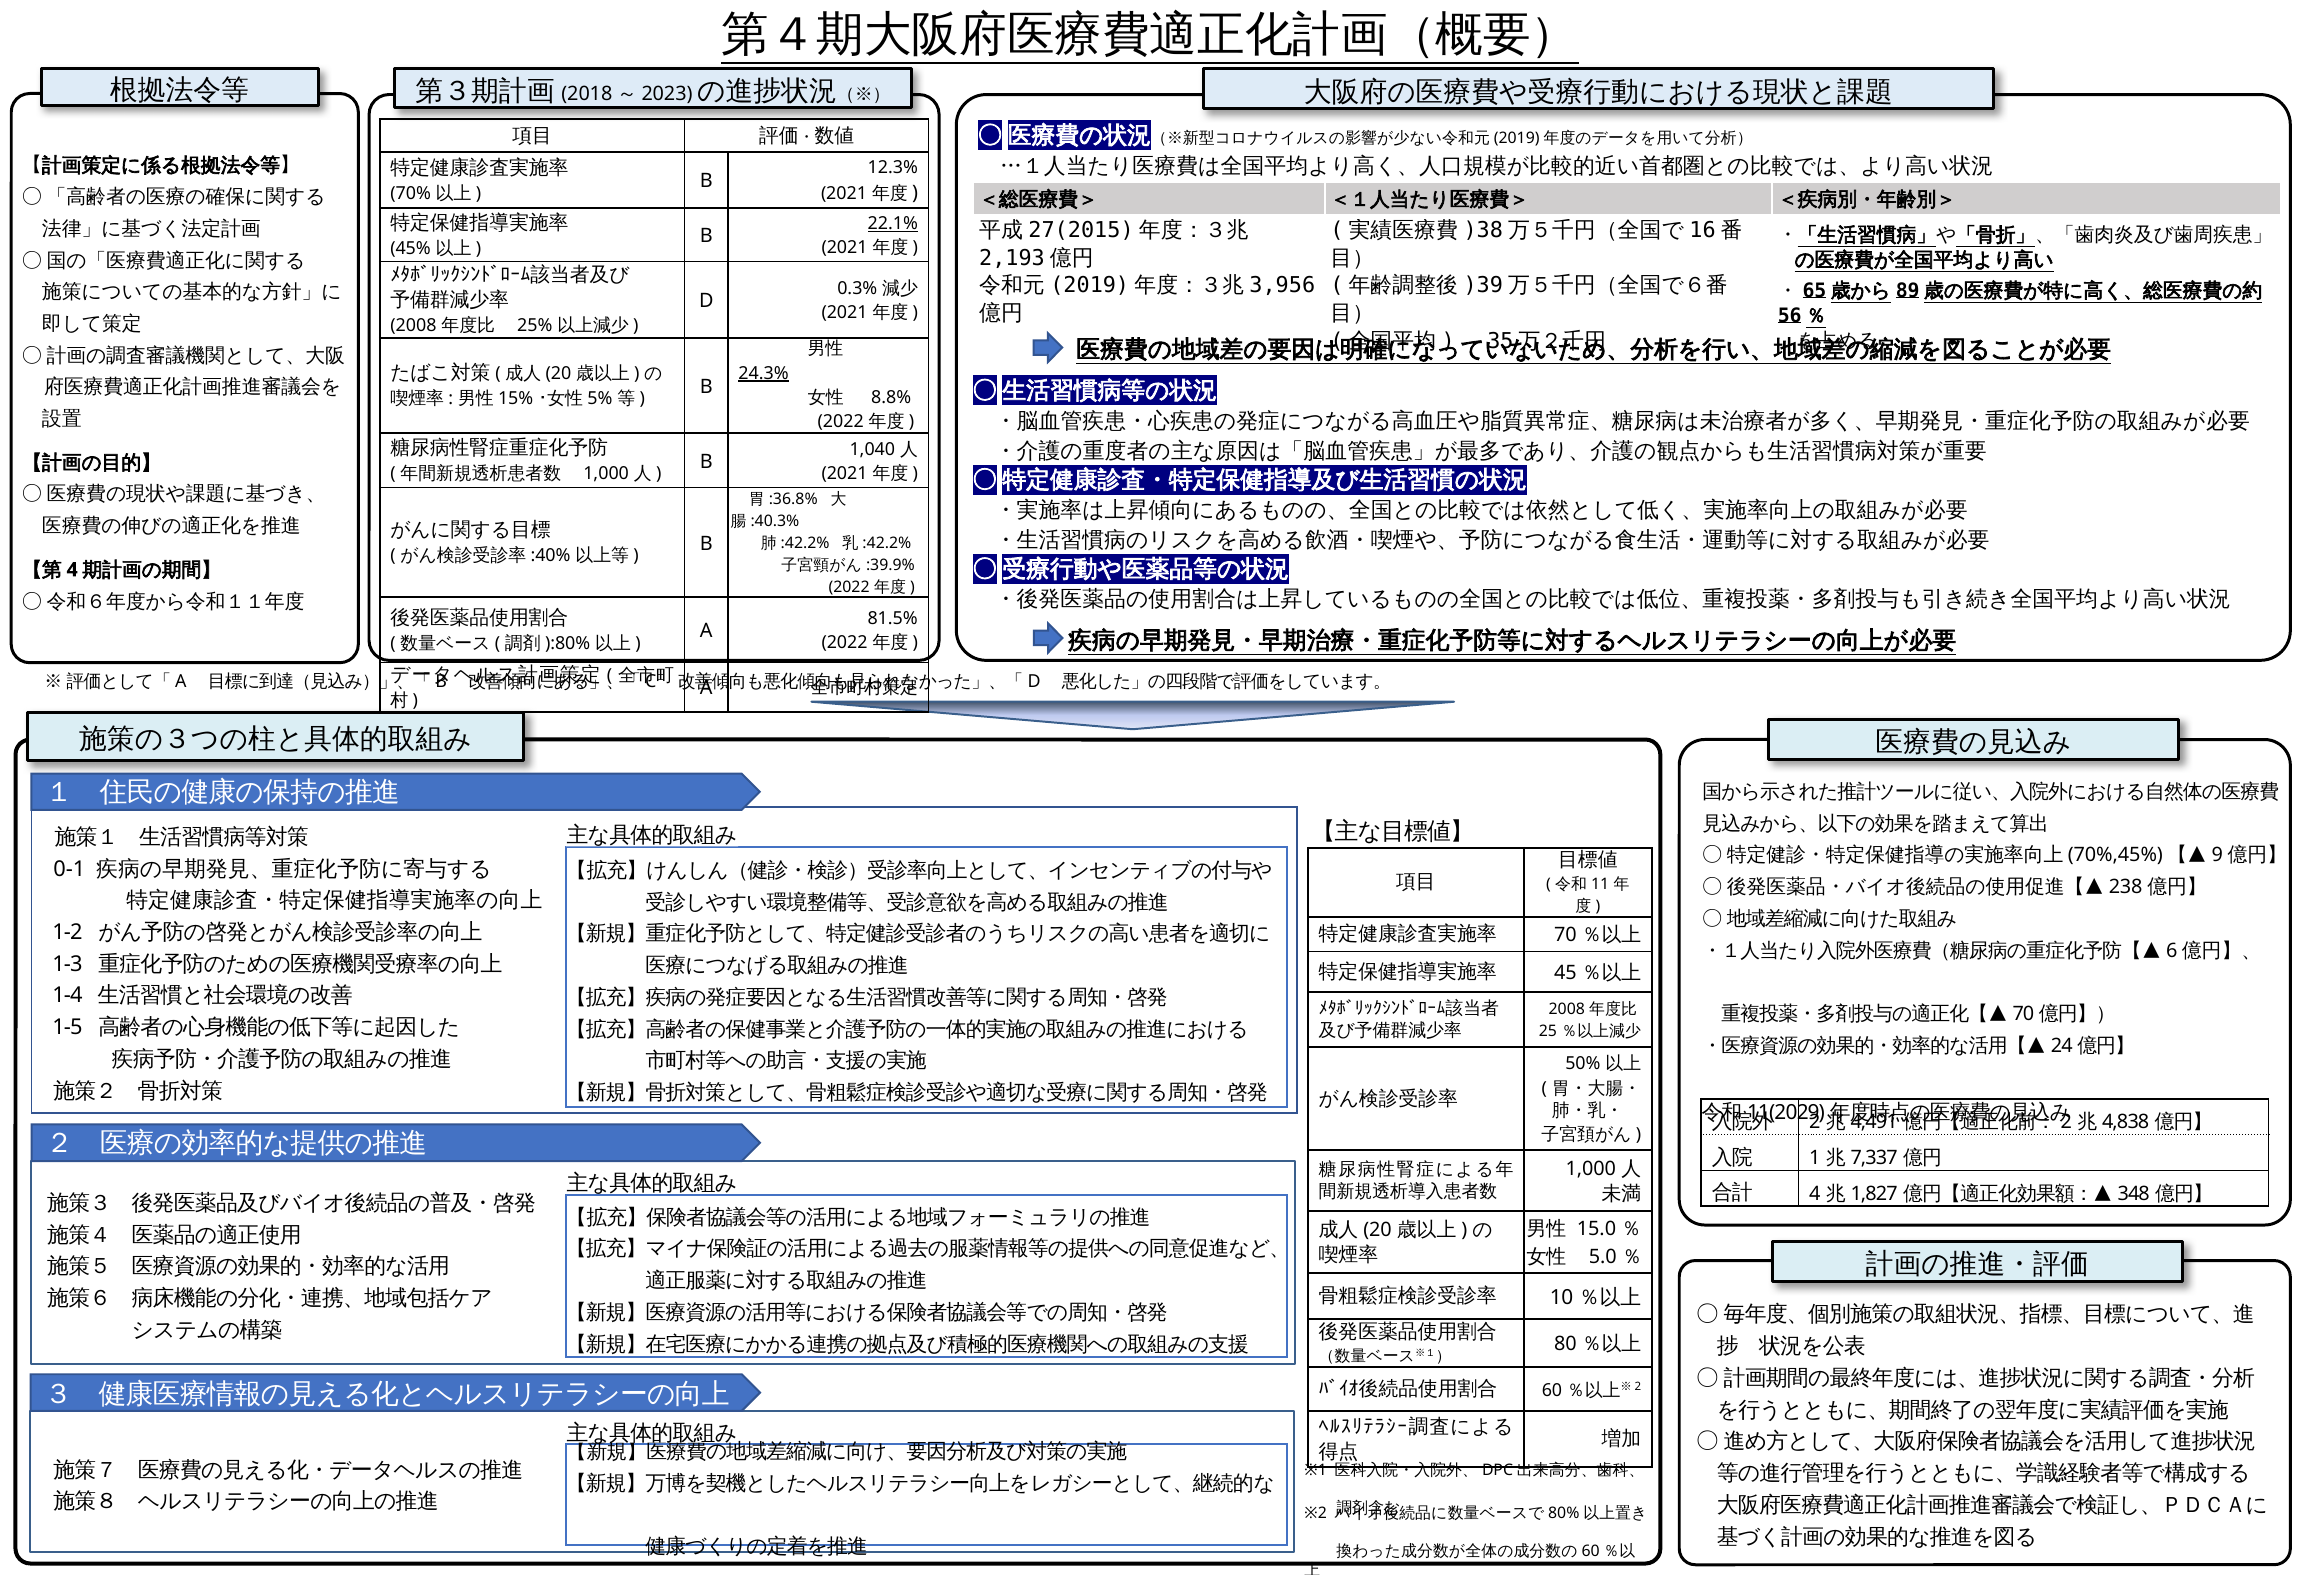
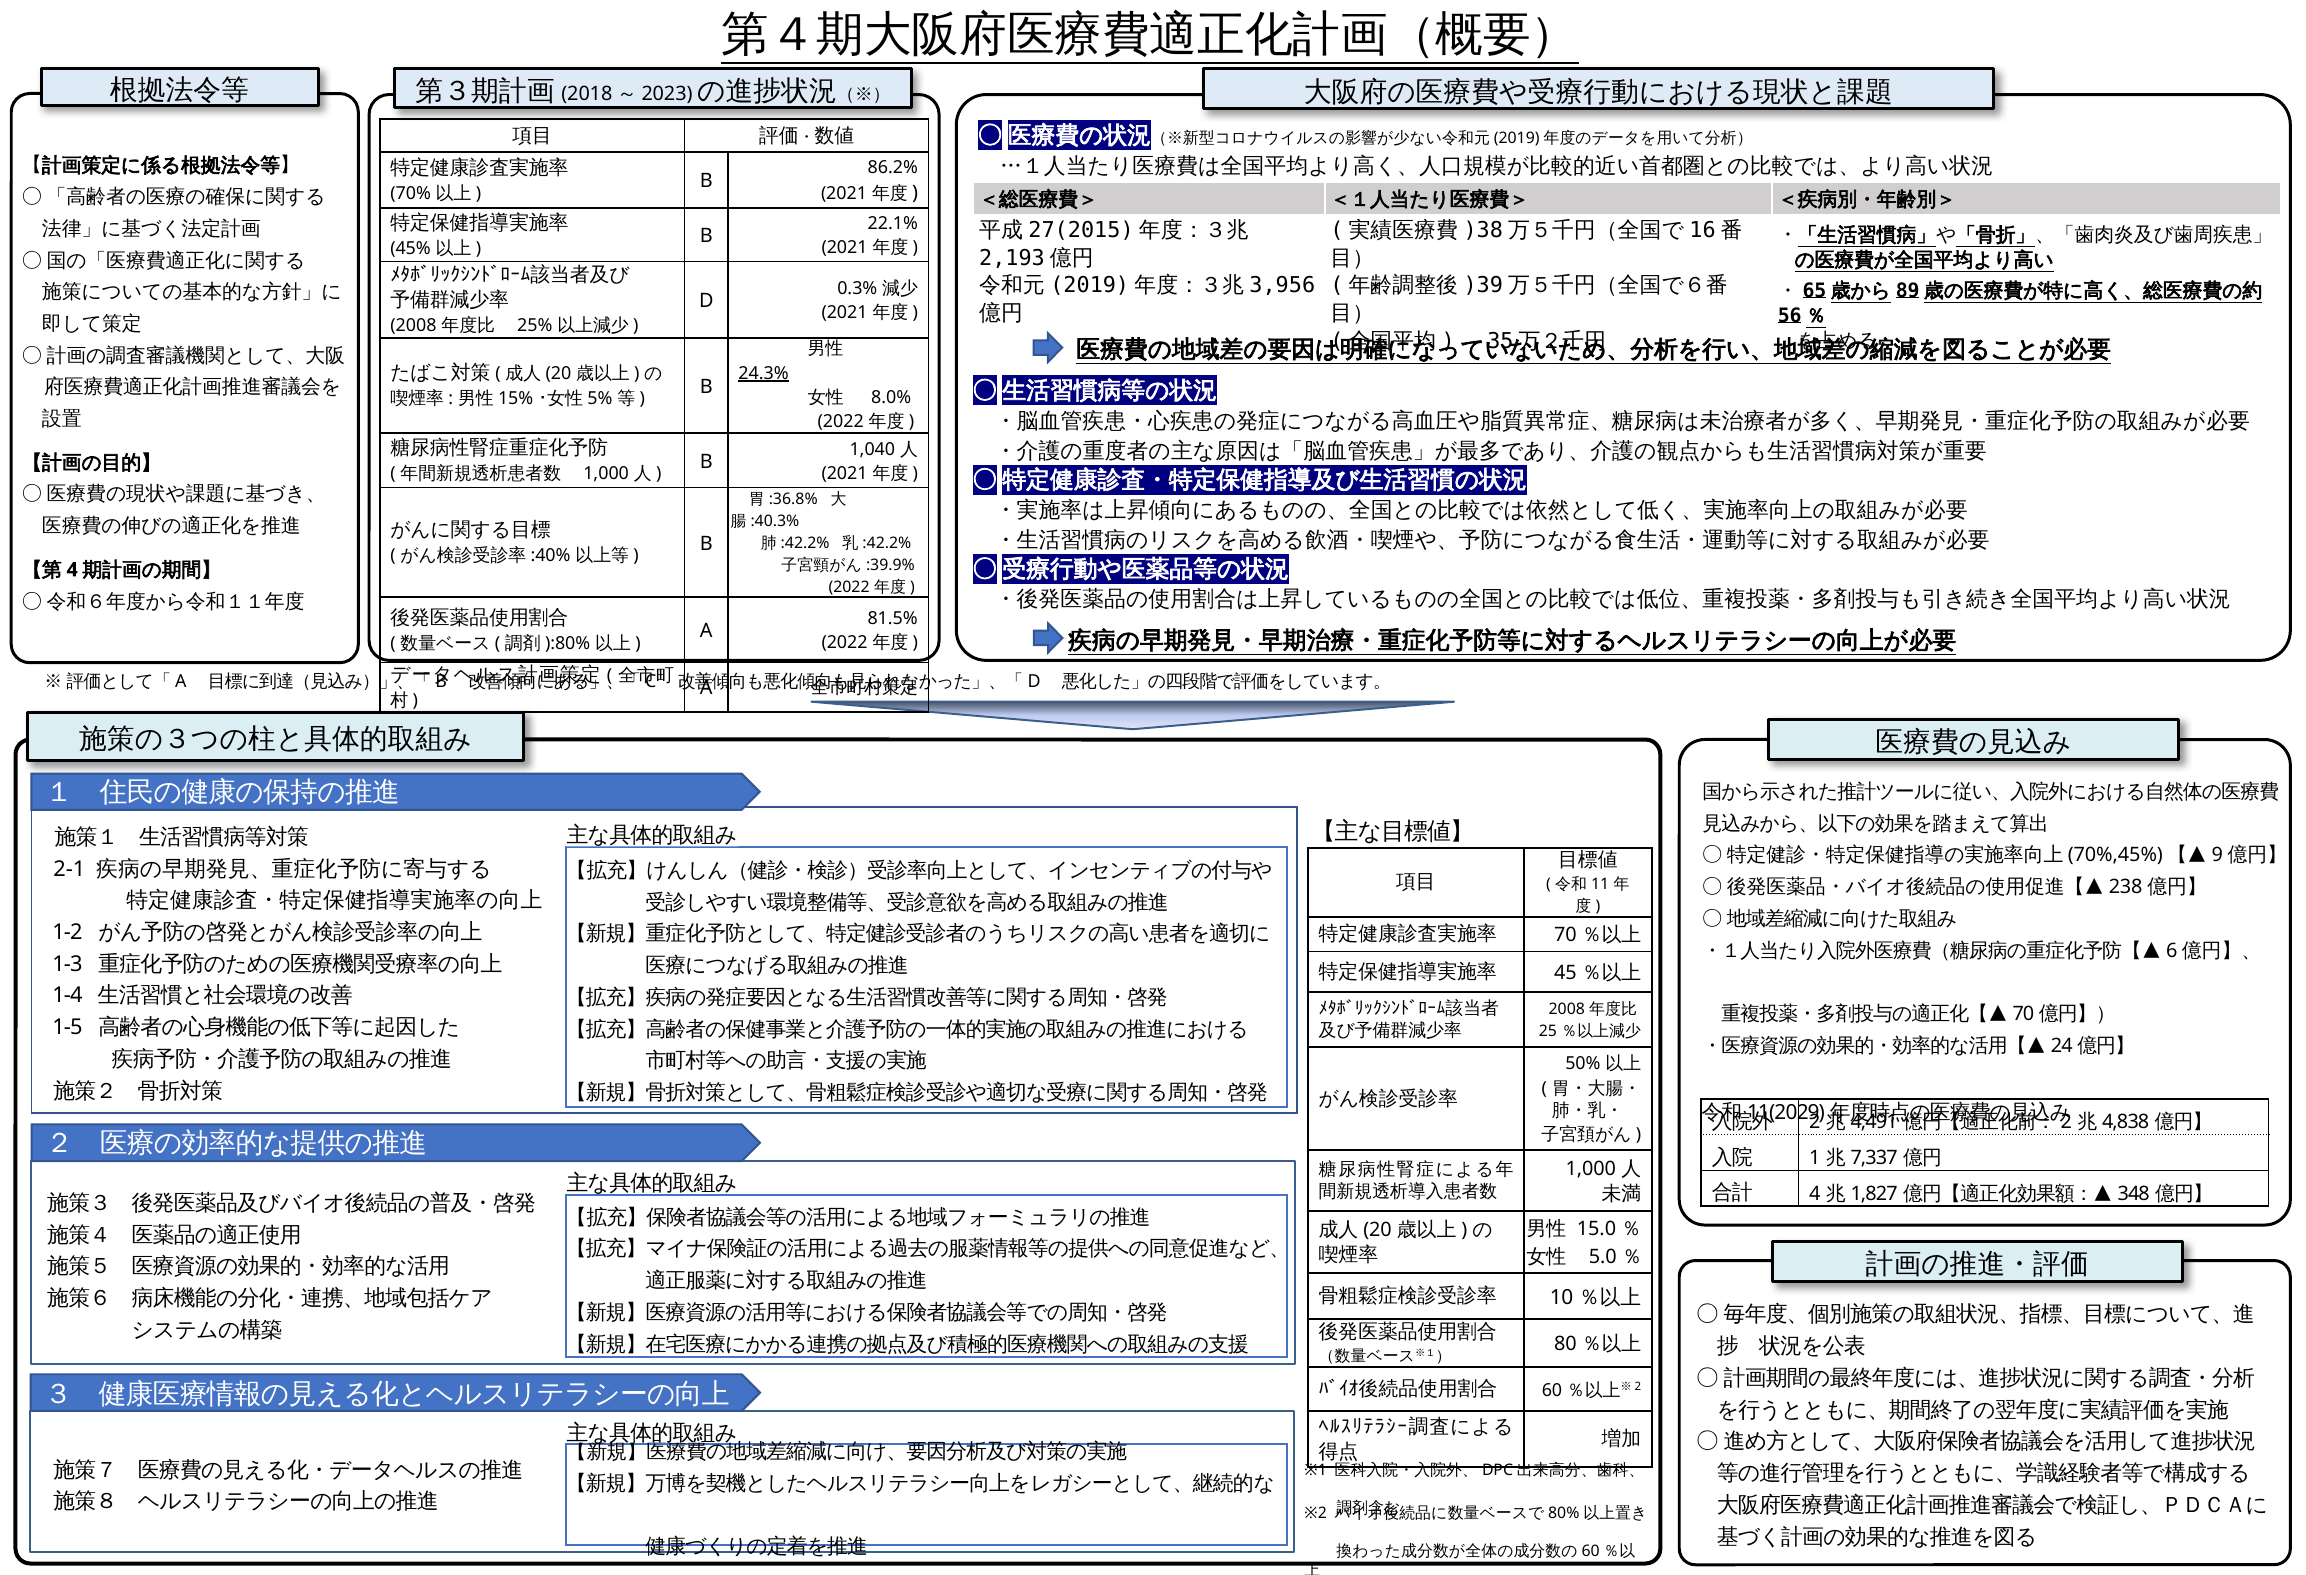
12.3%: 12.3% -> 86.2%
22.1% underline: present -> none
8.8%: 8.8% -> 8.0%
0-1: 0-1 -> 2-1
